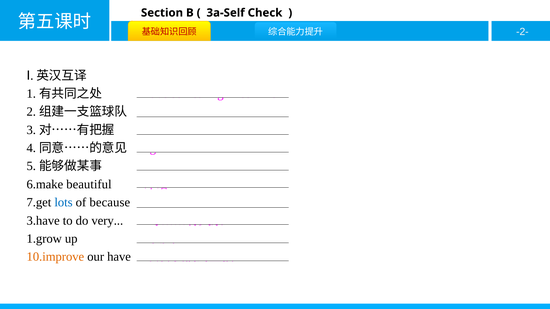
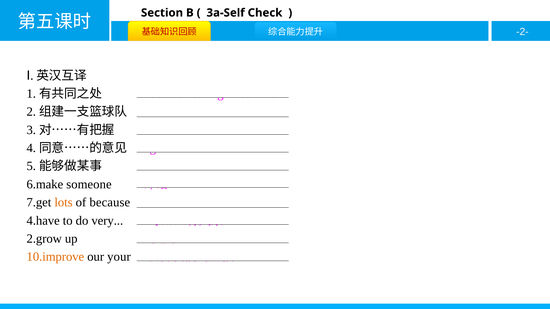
beautiful: beautiful -> someone
lots colour: blue -> orange
3.have: 3.have -> 4.have
1.grow: 1.grow -> 2.grow
our have: have -> your
